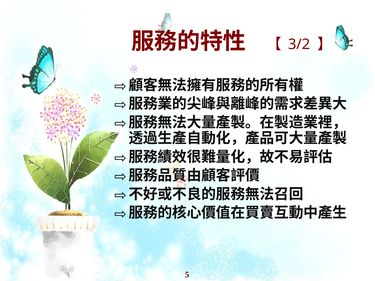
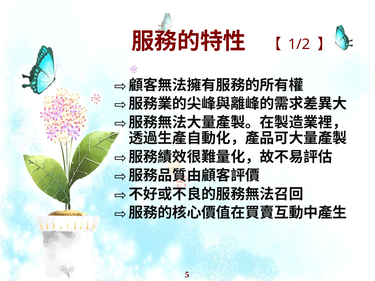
3/2: 3/2 -> 1/2
